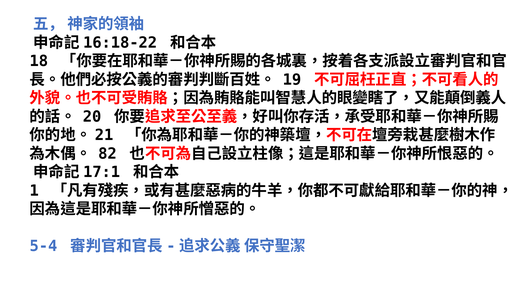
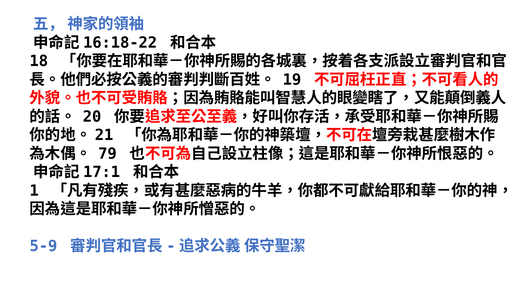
82: 82 -> 79
5-4: 5-4 -> 5-9
